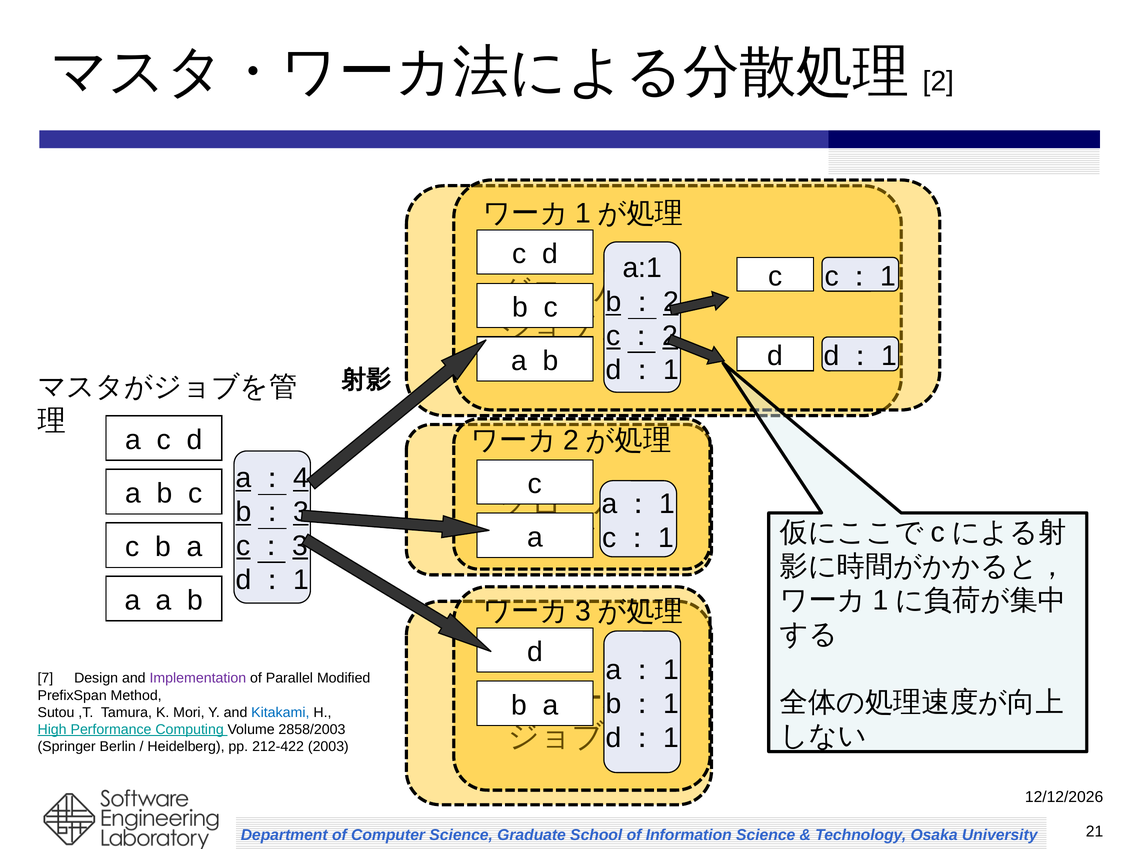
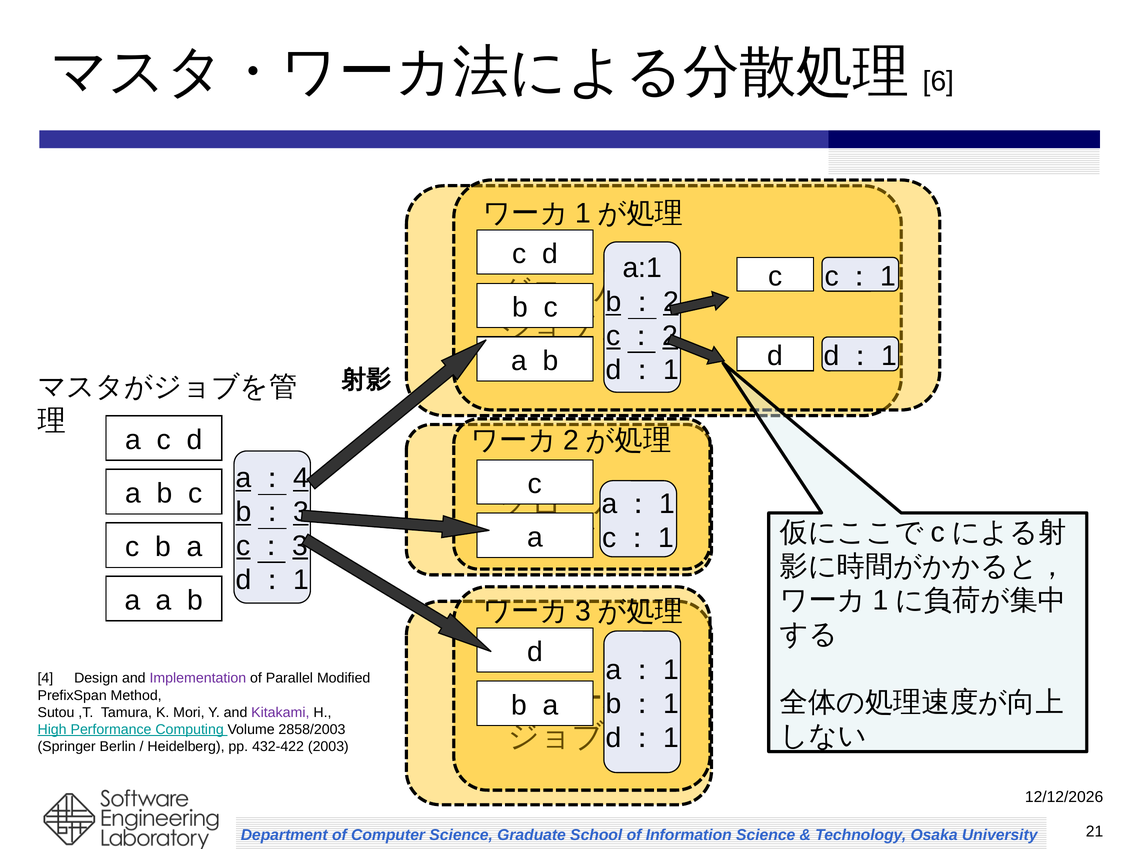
2: 2 -> 6
7: 7 -> 4
Kitakami colour: blue -> purple
212-422: 212-422 -> 432-422
